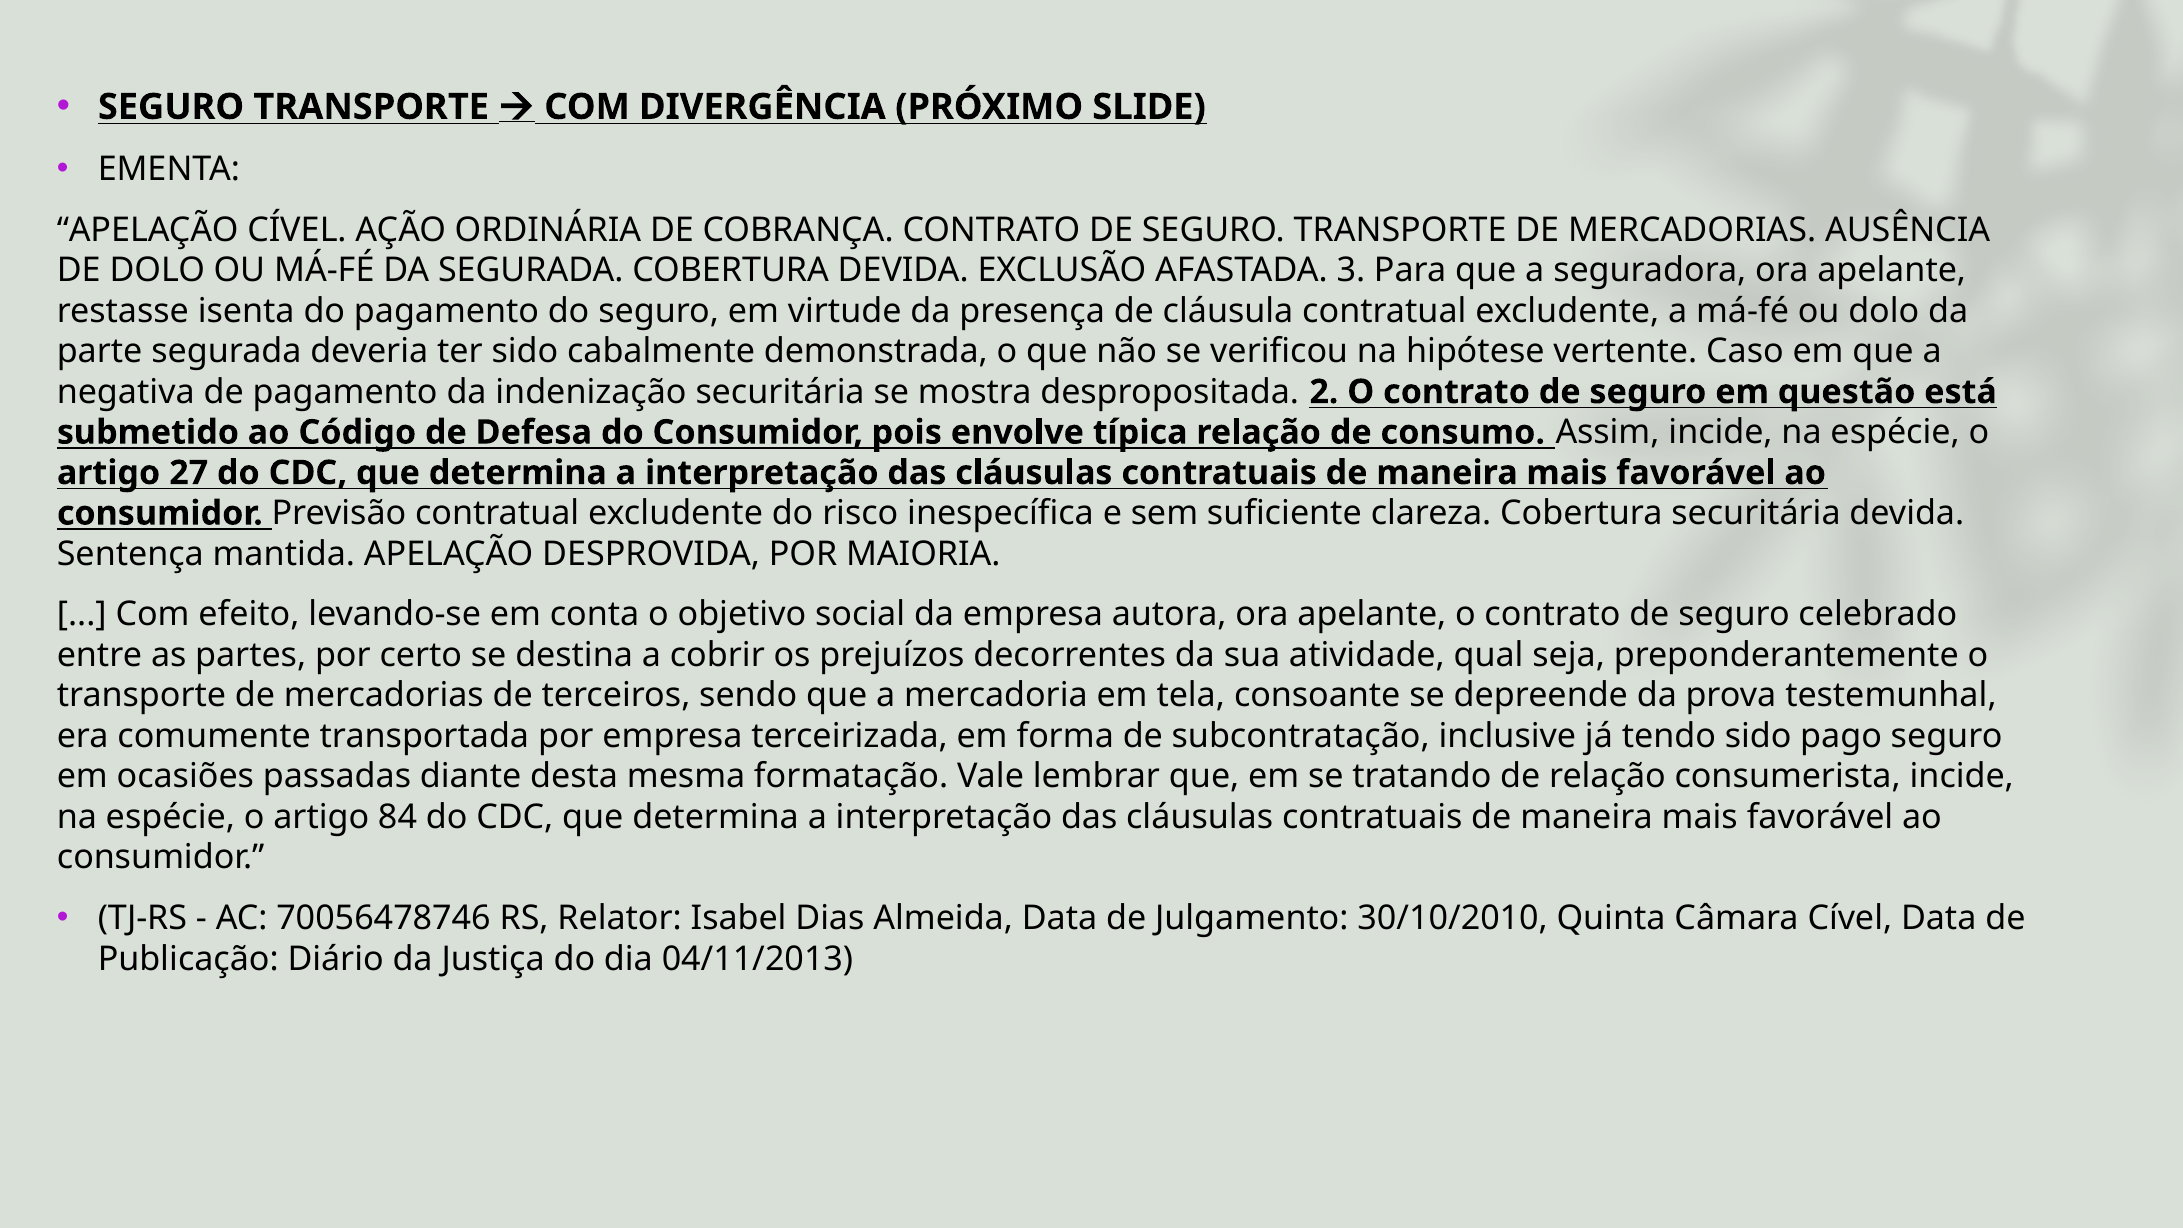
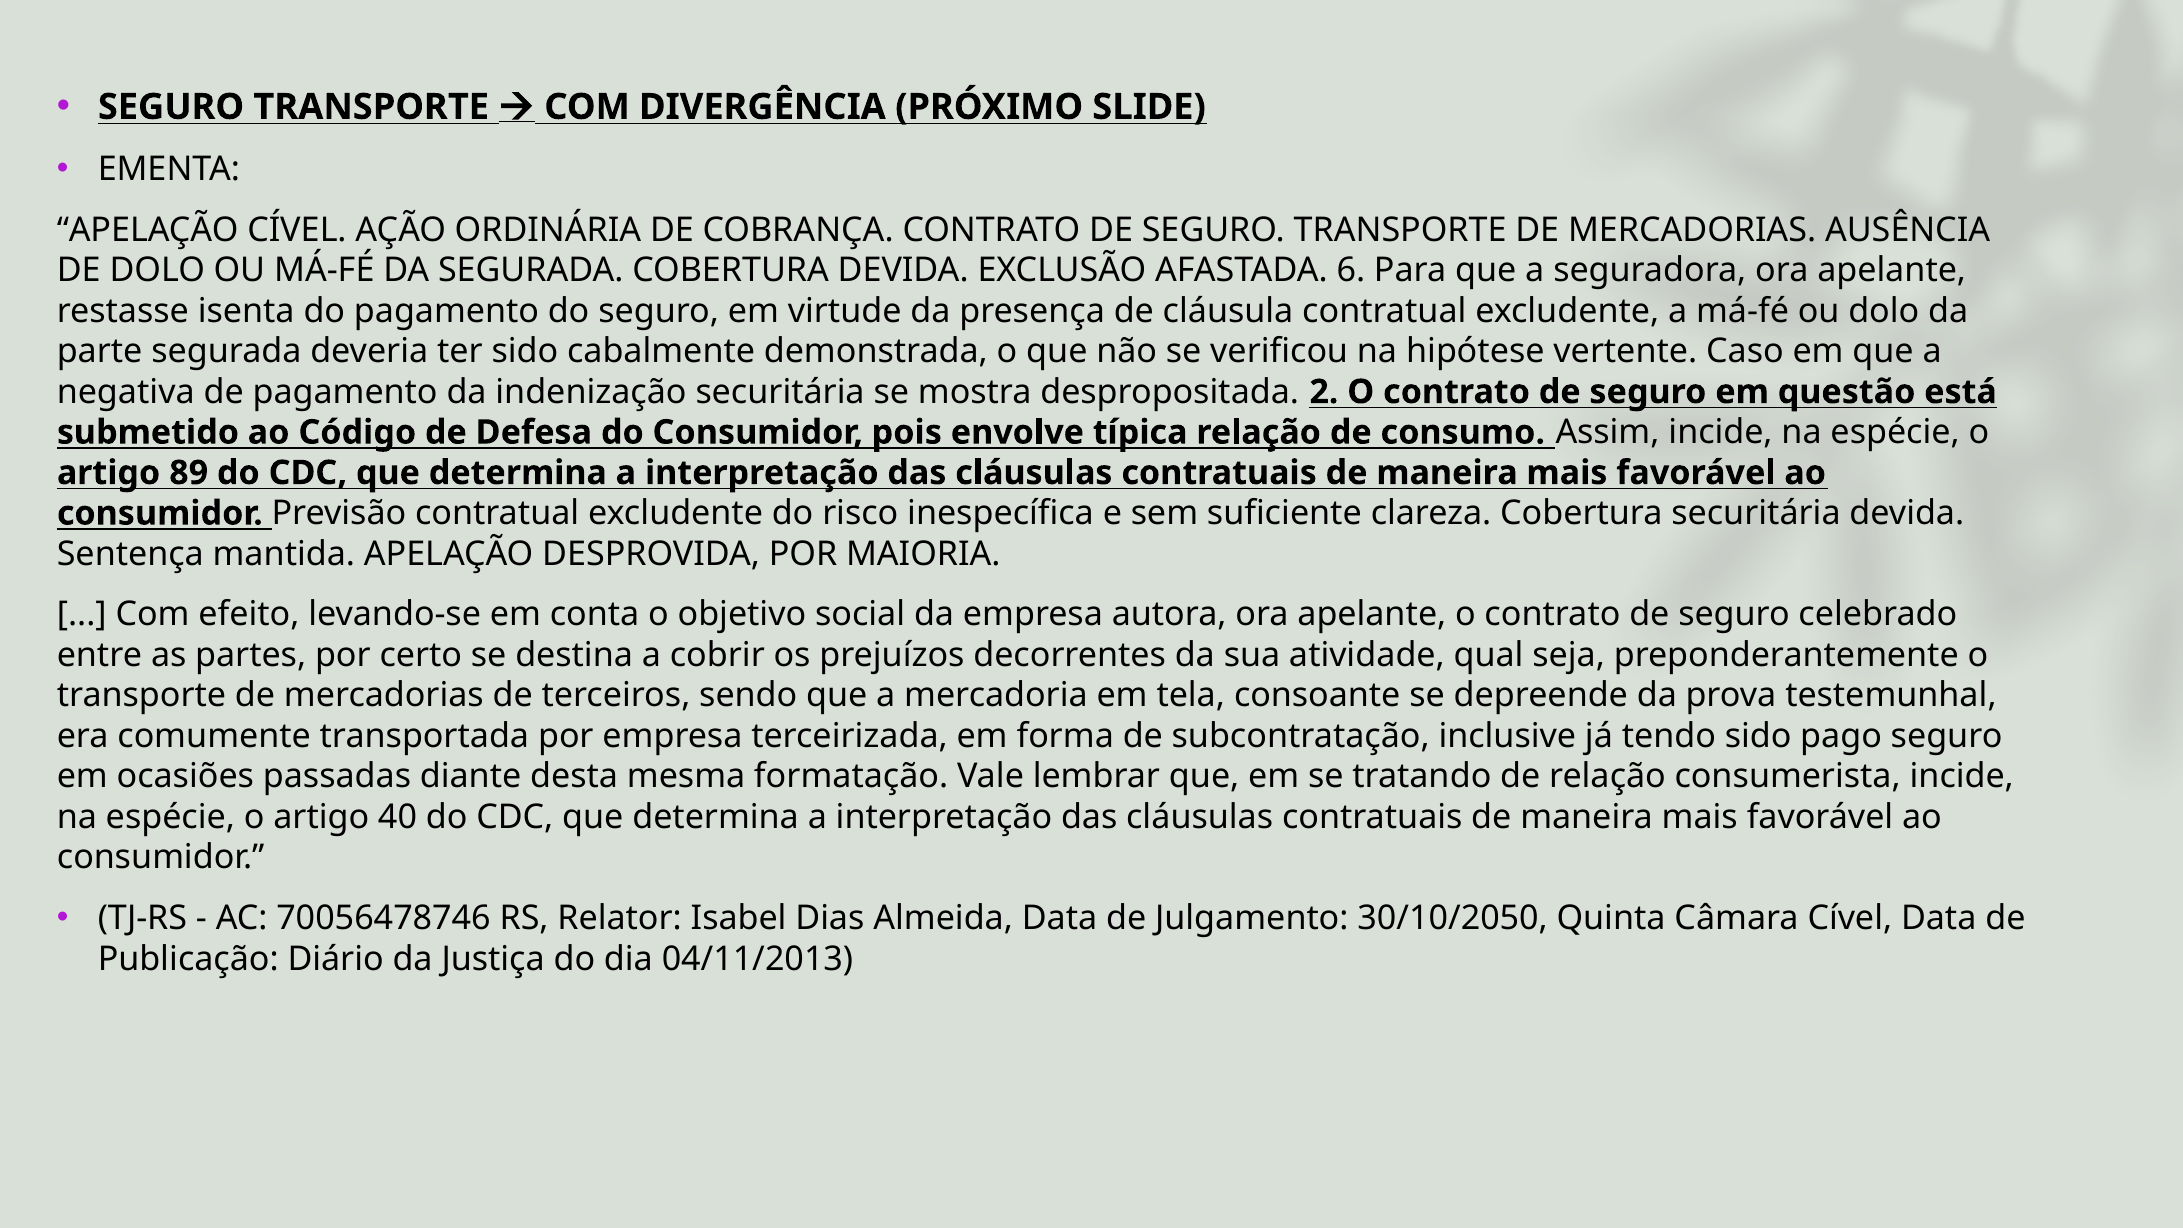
3: 3 -> 6
27: 27 -> 89
84: 84 -> 40
30/10/2010: 30/10/2010 -> 30/10/2050
